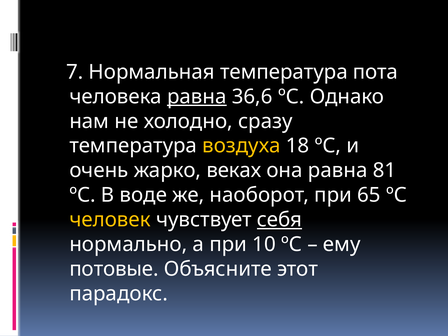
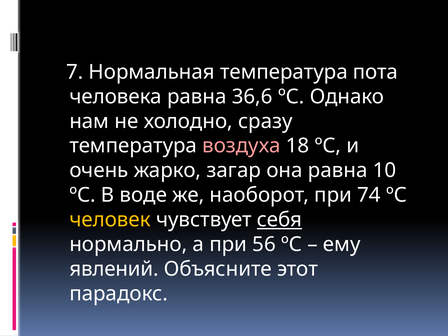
равна at (197, 97) underline: present -> none
воздуха colour: yellow -> pink
веках: веках -> загар
81: 81 -> 10
65: 65 -> 74
10: 10 -> 56
потовые: потовые -> явлений
